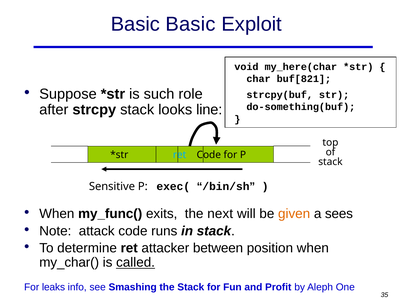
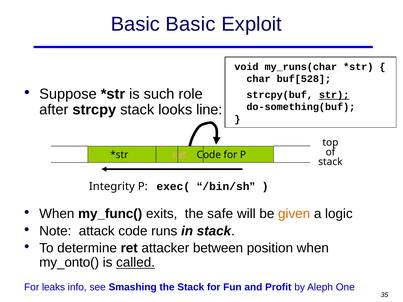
my_here(char: my_here(char -> my_runs(char
buf[821: buf[821 -> buf[528
str underline: none -> present
ret at (180, 155) colour: light blue -> pink
Sensitive: Sensitive -> Integrity
next: next -> safe
sees: sees -> logic
my_char(: my_char( -> my_onto(
